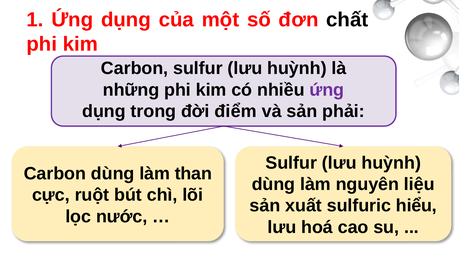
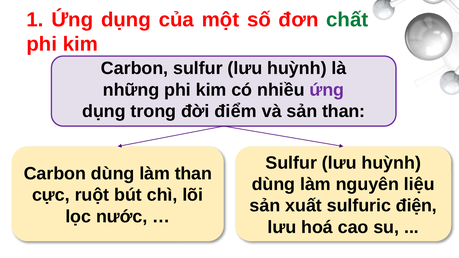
chất colour: black -> green
sản phải: phải -> than
hiểu: hiểu -> điện
